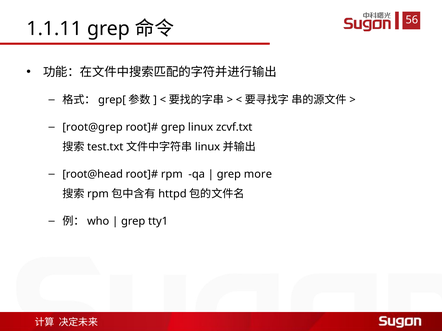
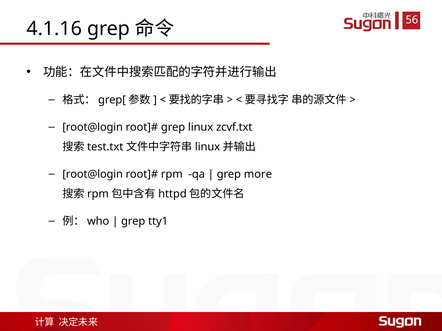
1.1.11: 1.1.11 -> 4.1.16
root@grep at (93, 127): root@grep -> root@login
root@head at (93, 174): root@head -> root@login
